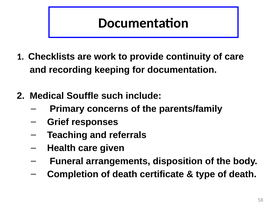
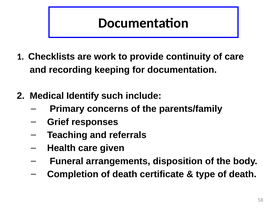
Souffle: Souffle -> Identify
